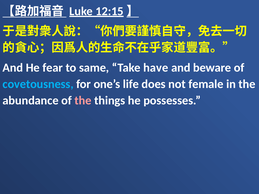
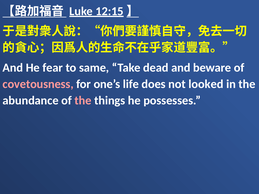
have: have -> dead
covetousness colour: light blue -> pink
female: female -> looked
